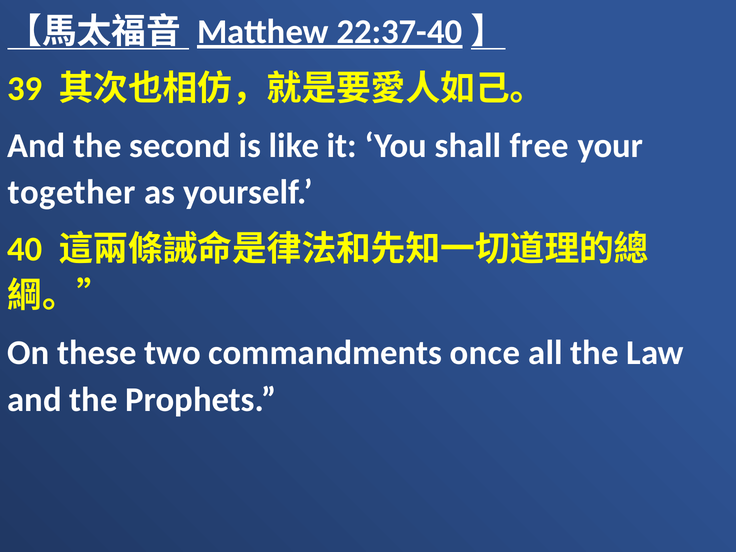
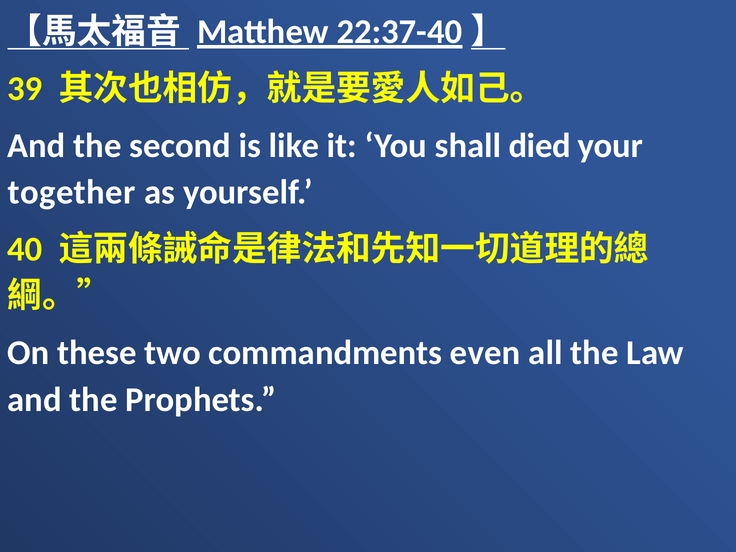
free: free -> died
once: once -> even
